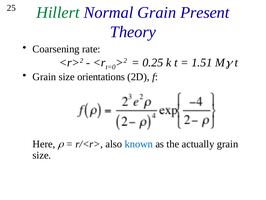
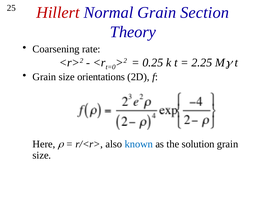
Hillert colour: green -> red
Present: Present -> Section
1.51: 1.51 -> 2.25
actually: actually -> solution
